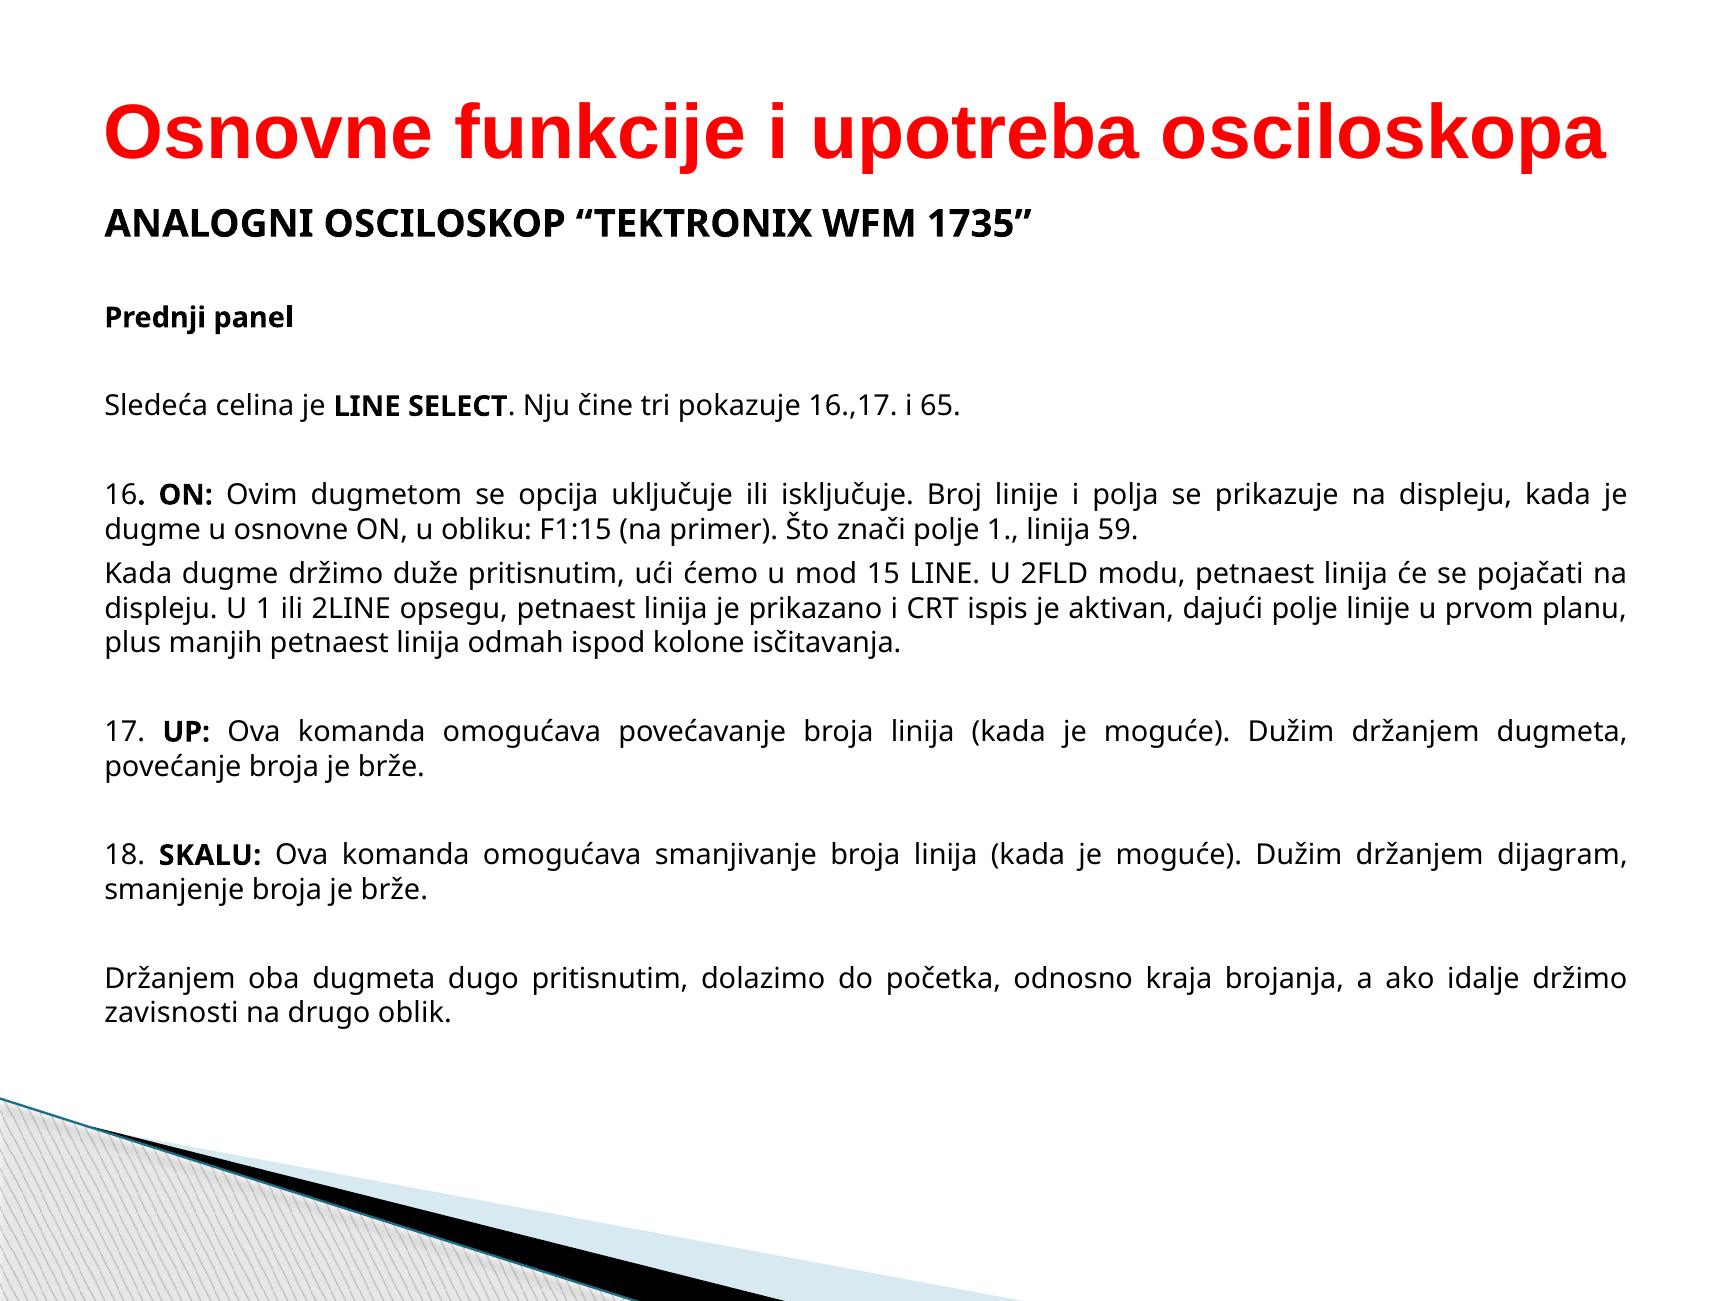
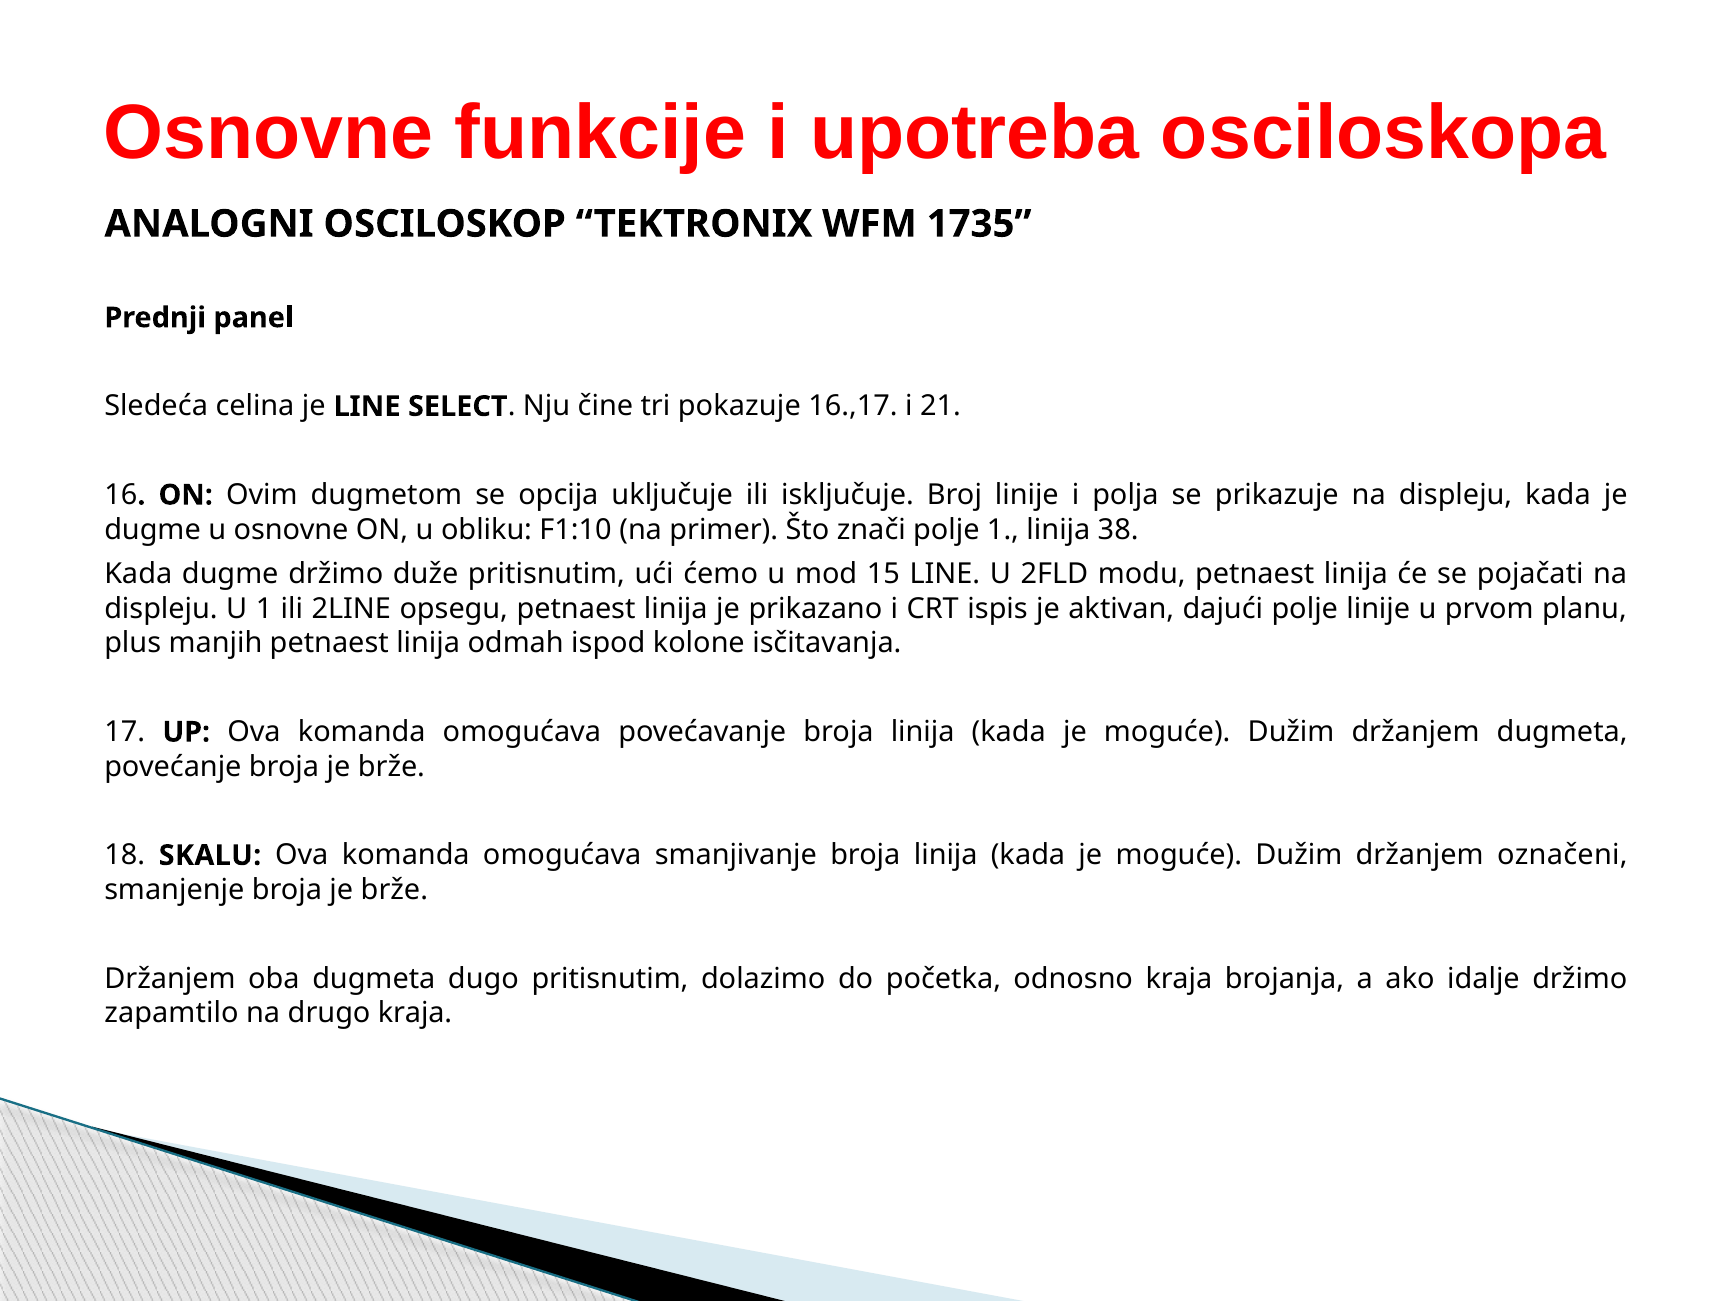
65: 65 -> 21
F1:15: F1:15 -> F1:10
59: 59 -> 38
dijagram: dijagram -> označeni
zavisnosti: zavisnosti -> zapamtilo
drugo oblik: oblik -> kraja
